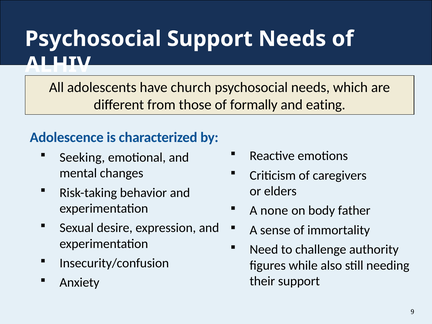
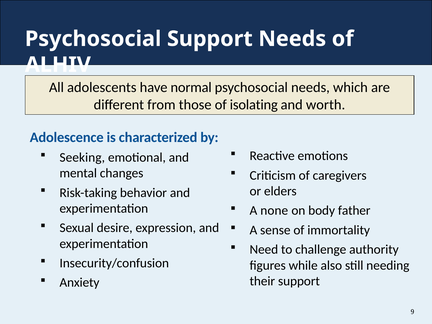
church: church -> normal
formally: formally -> isolating
eating: eating -> worth
